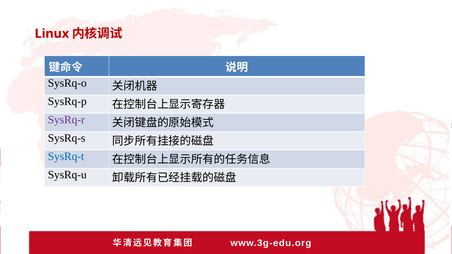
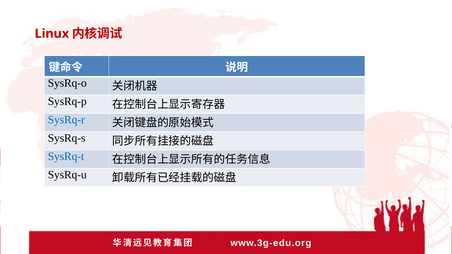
SysRq-r colour: purple -> blue
